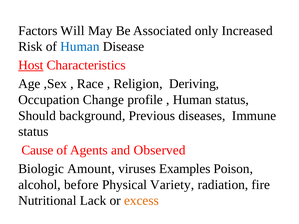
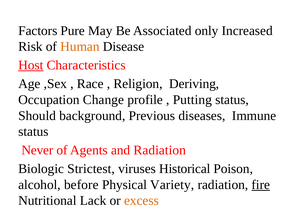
Will: Will -> Pure
Human at (80, 47) colour: blue -> orange
Human at (192, 100): Human -> Putting
Cause: Cause -> Never
and Observed: Observed -> Radiation
Amount: Amount -> Strictest
Examples: Examples -> Historical
fire underline: none -> present
